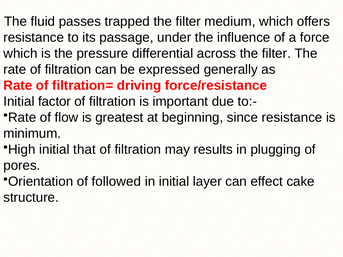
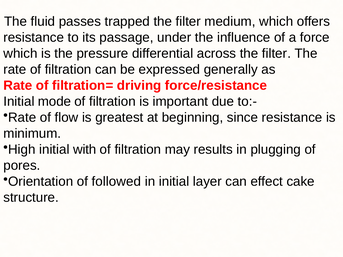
factor: factor -> mode
that: that -> with
